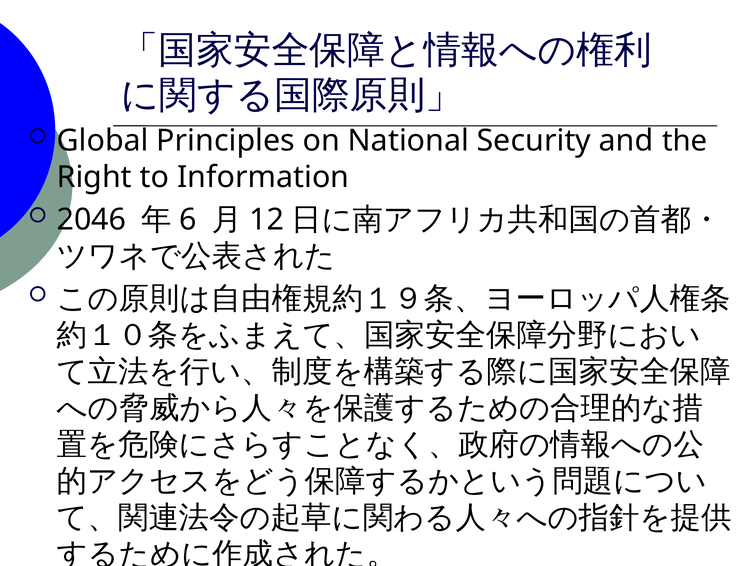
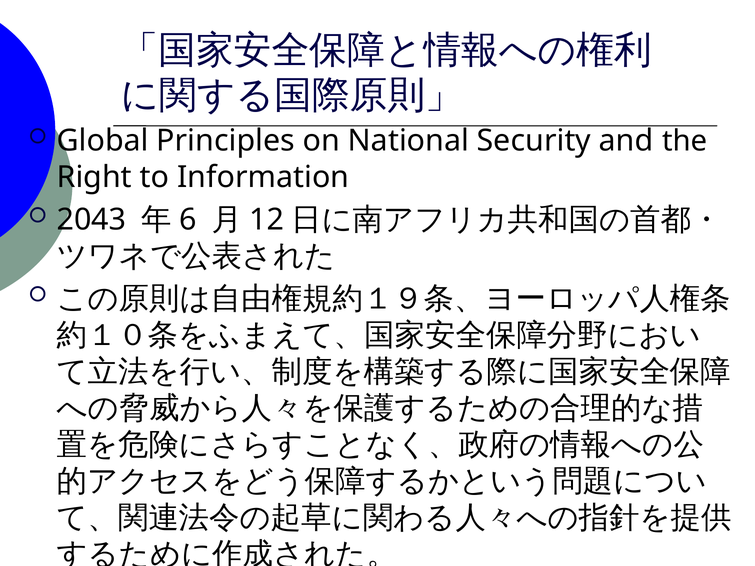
2046: 2046 -> 2043
